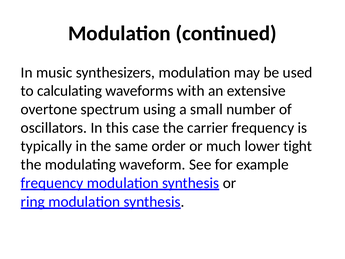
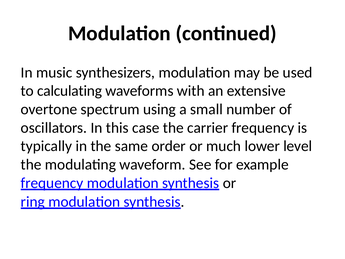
tight: tight -> level
